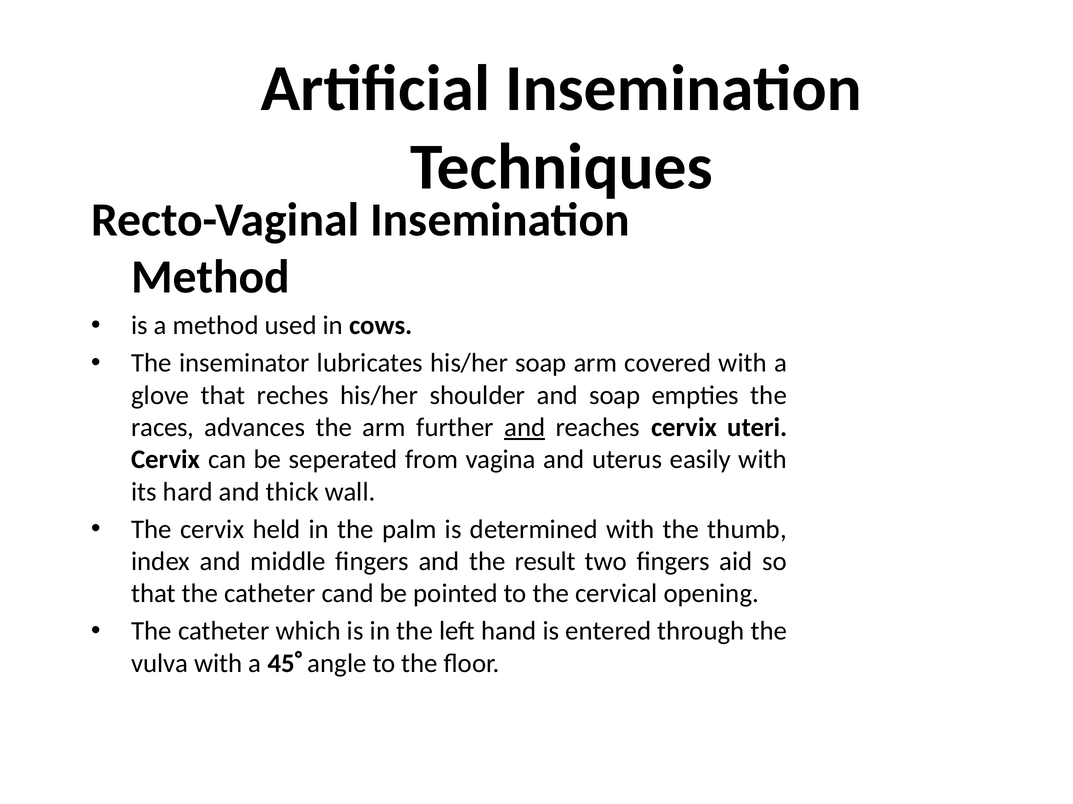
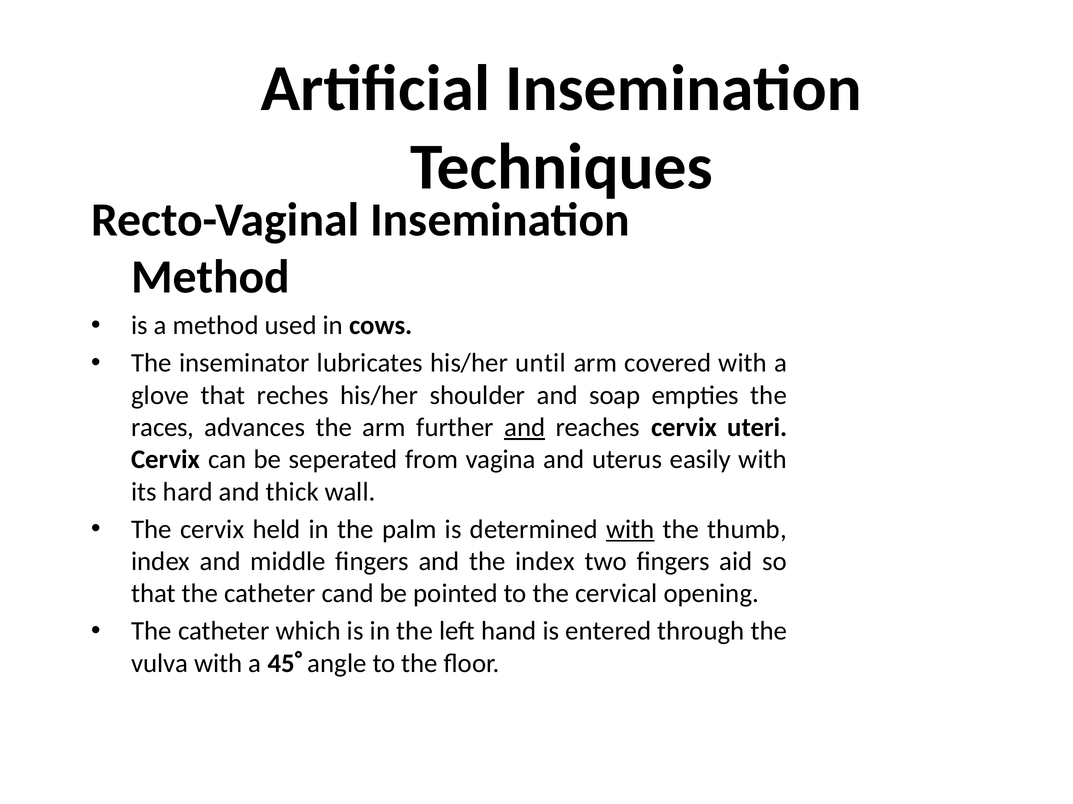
his/her soap: soap -> until
with at (630, 530) underline: none -> present
the result: result -> index
